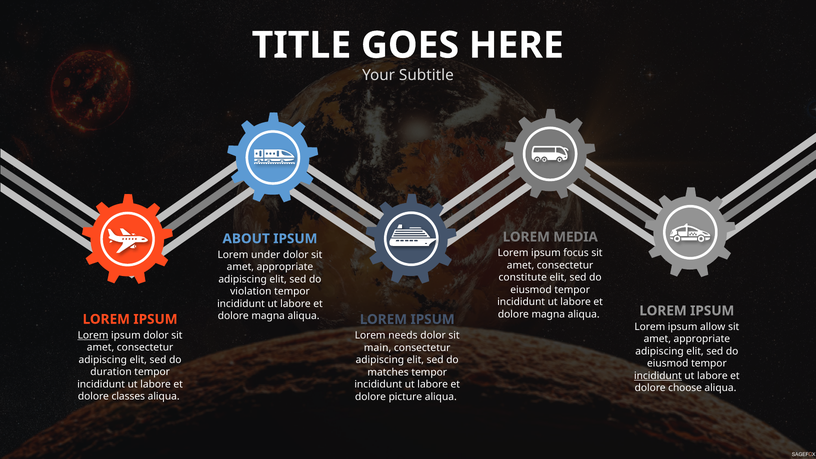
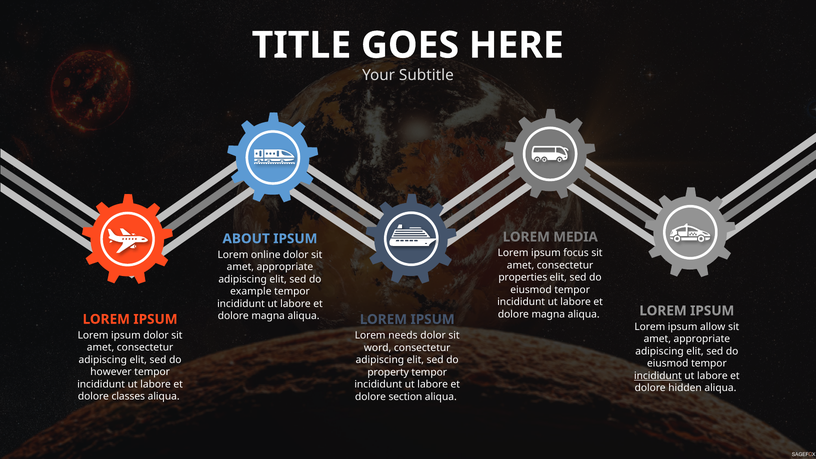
under: under -> online
constitute: constitute -> properties
violation: violation -> example
Lorem at (93, 335) underline: present -> none
main: main -> word
duration: duration -> however
matches: matches -> property
choose: choose -> hidden
picture: picture -> section
